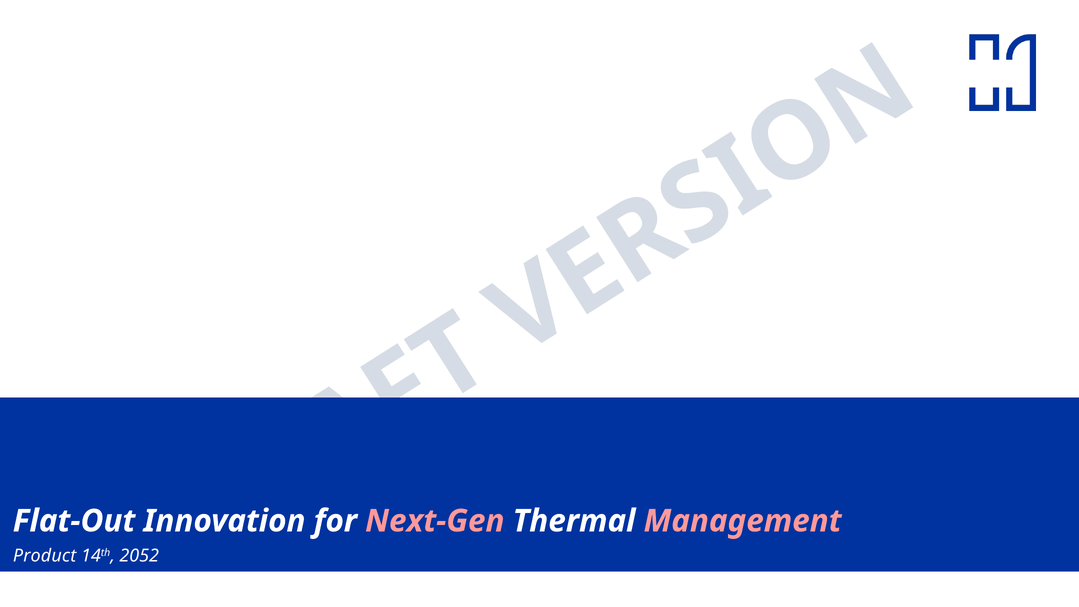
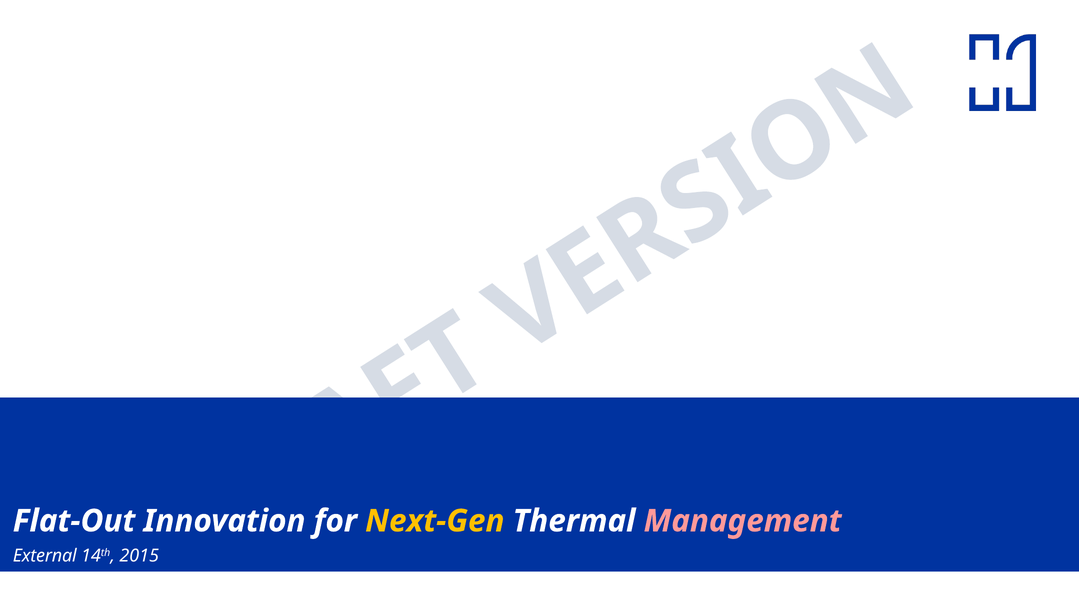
Next-Gen colour: pink -> yellow
Product: Product -> External
2052: 2052 -> 2015
